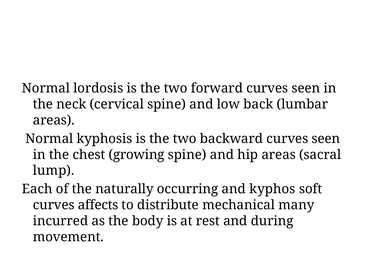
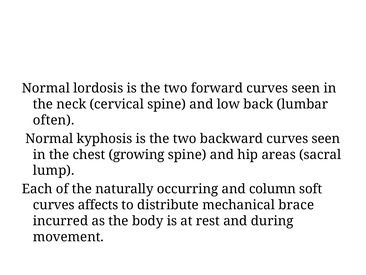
areas at (54, 120): areas -> often
kyphos: kyphos -> column
many: many -> brace
